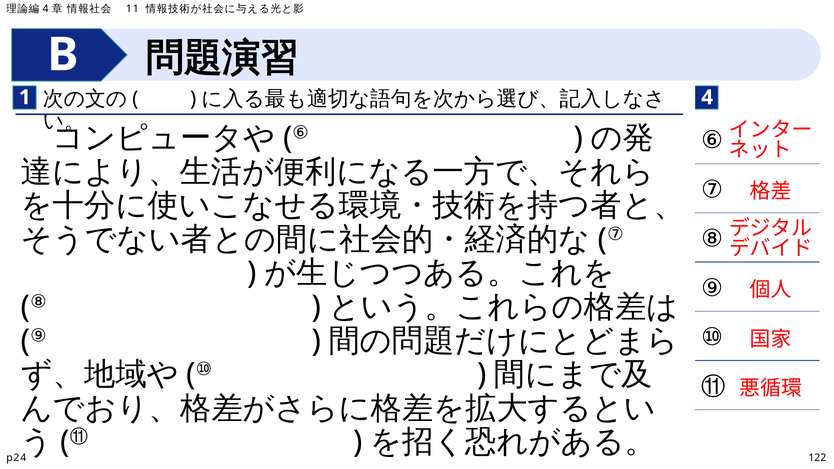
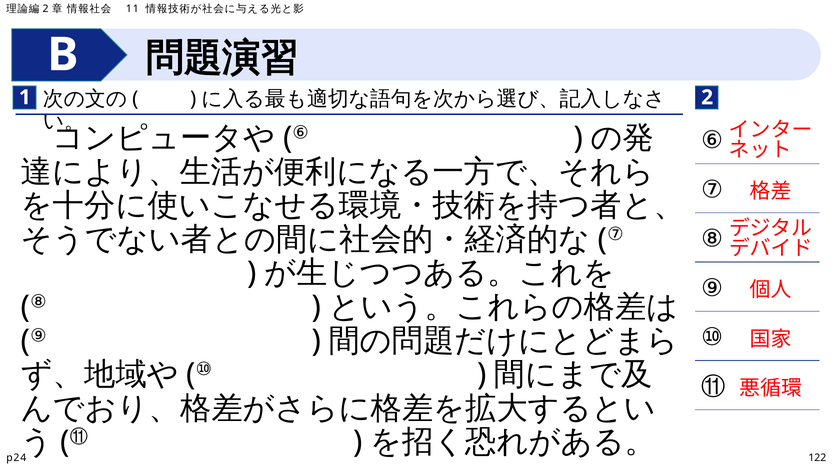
4 at (46, 9): 4 -> 2
1 4: 4 -> 2
